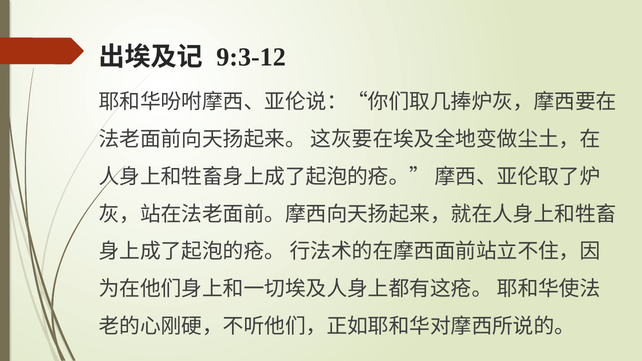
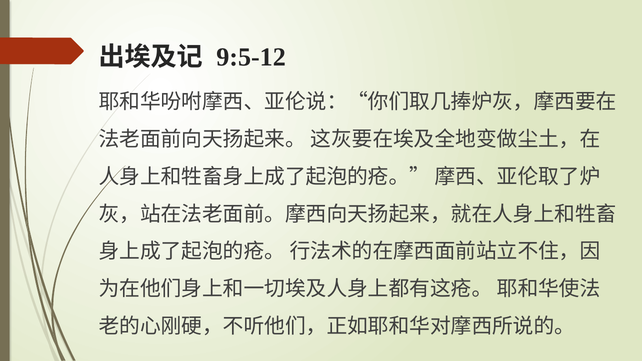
9:3-12: 9:3-12 -> 9:5-12
